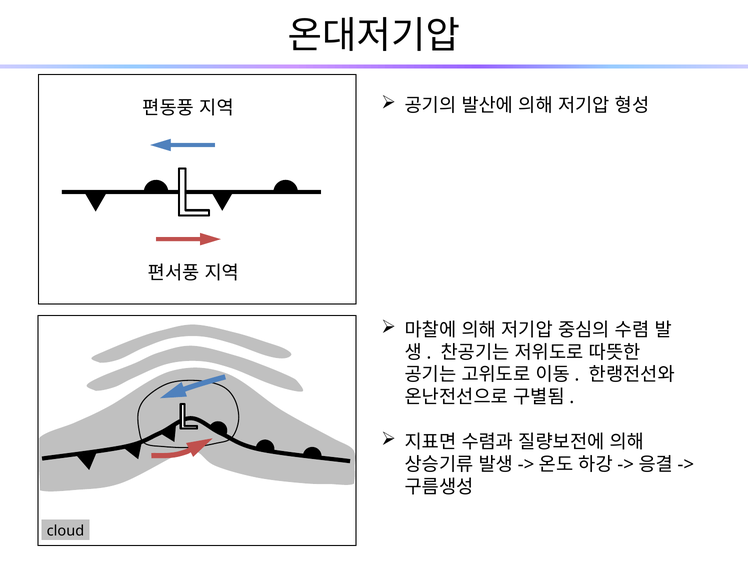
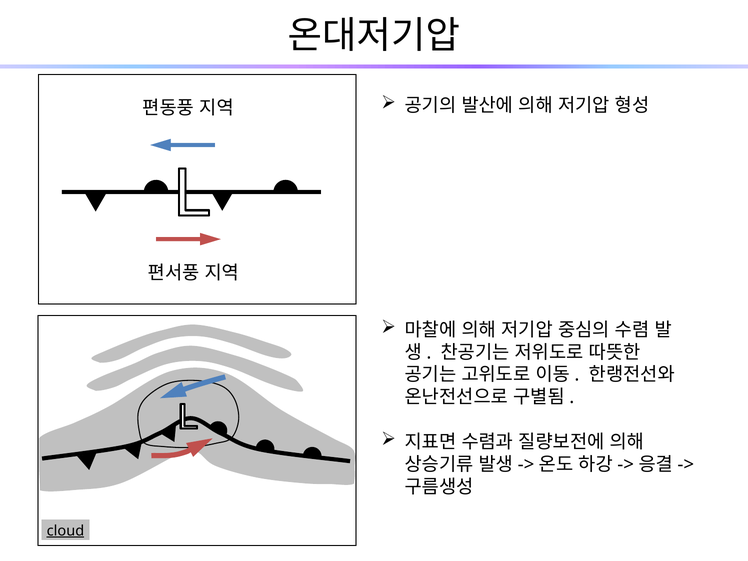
cloud underline: none -> present
